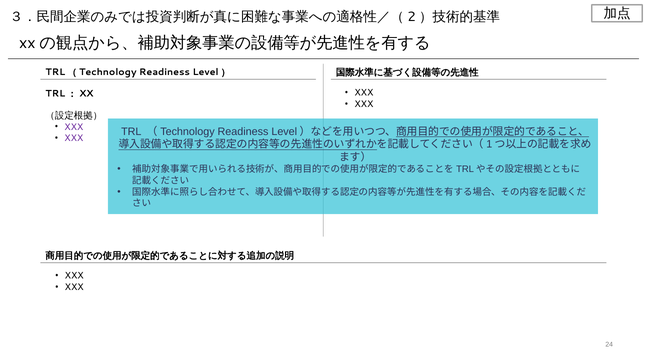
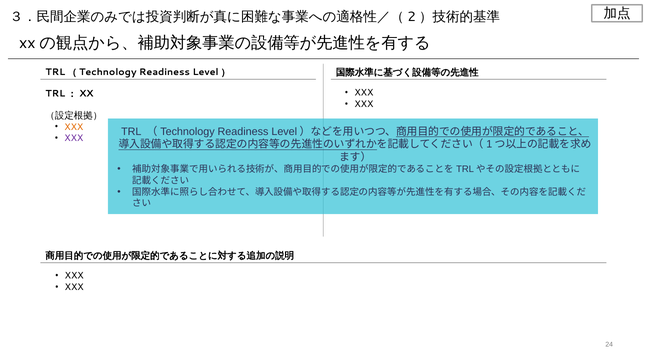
XXX at (74, 127) colour: purple -> orange
